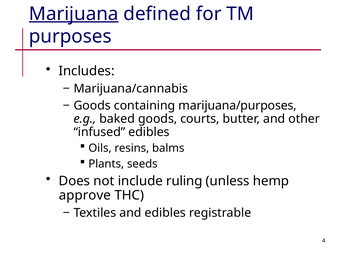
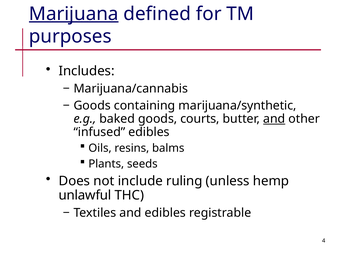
marijuana/purposes: marijuana/purposes -> marijuana/synthetic
and at (274, 119) underline: none -> present
approve: approve -> unlawful
